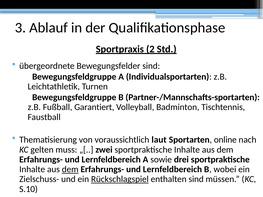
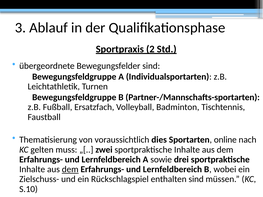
Garantiert: Garantiert -> Ersatzfach
laut: laut -> dies
Rückschlagspiel underline: present -> none
